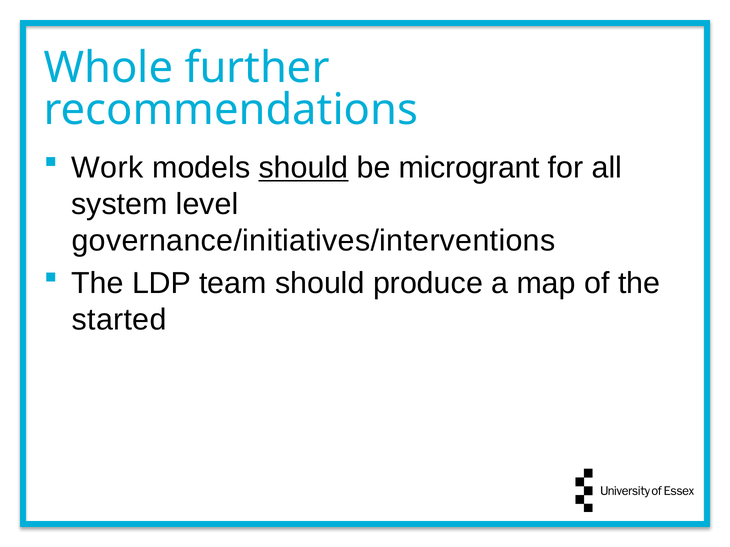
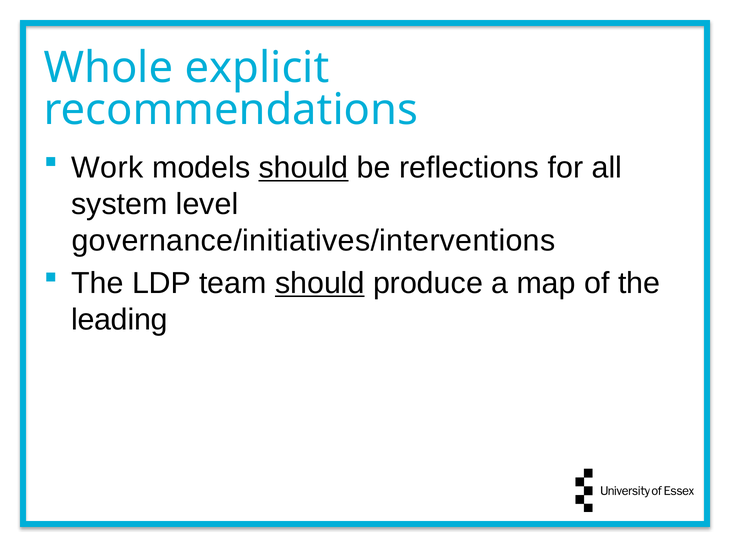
further: further -> explicit
microgrant: microgrant -> reflections
should at (320, 283) underline: none -> present
started: started -> leading
